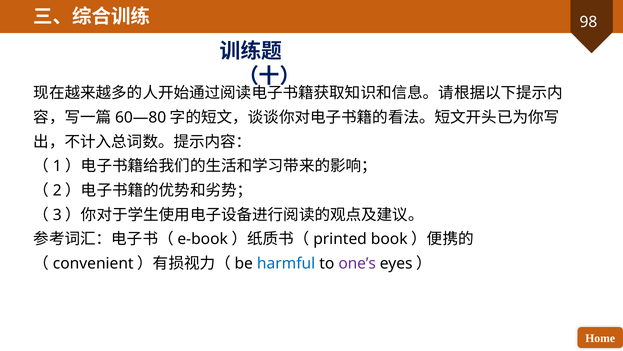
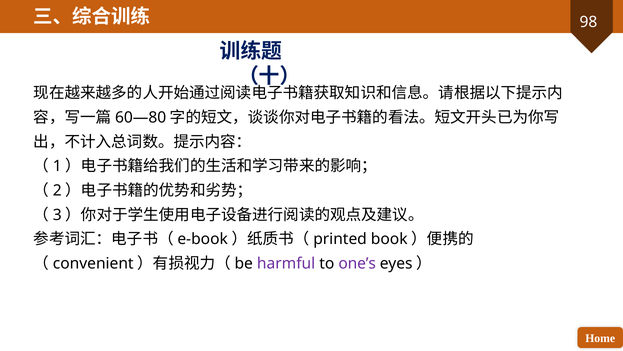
harmful colour: blue -> purple
